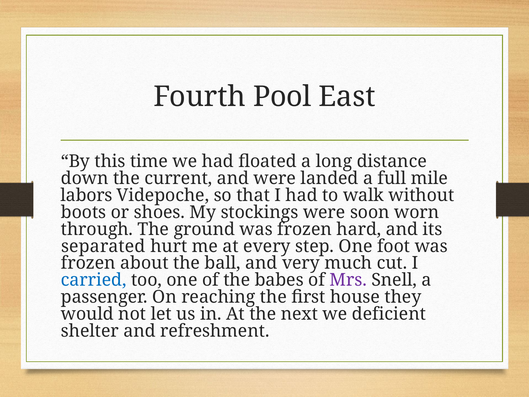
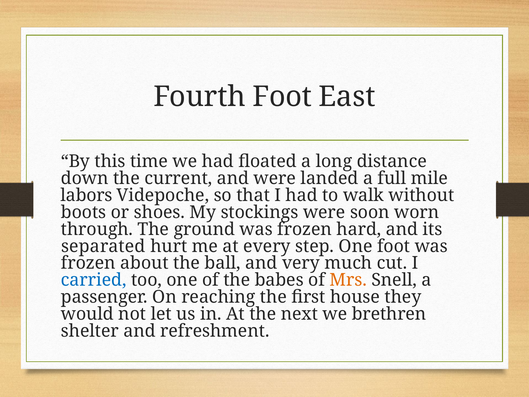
Fourth Pool: Pool -> Foot
Mrs colour: purple -> orange
deficient: deficient -> brethren
